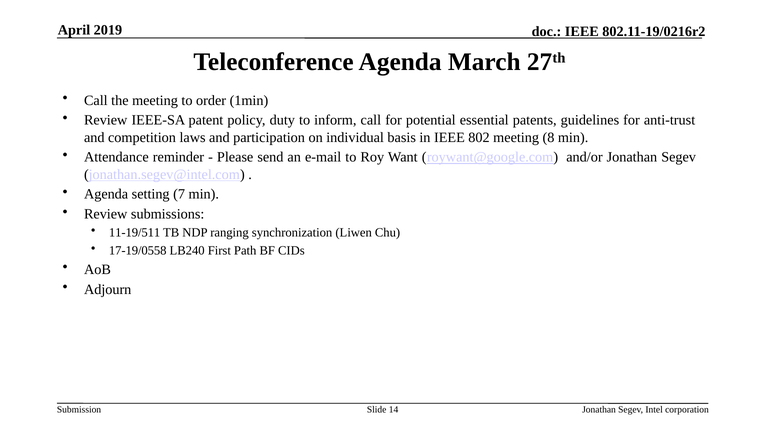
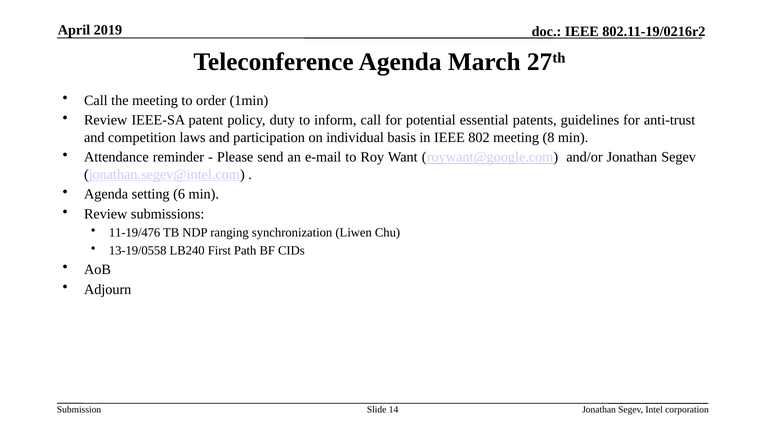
7: 7 -> 6
11-19/511: 11-19/511 -> 11-19/476
17-19/0558: 17-19/0558 -> 13-19/0558
